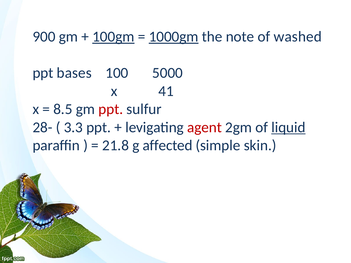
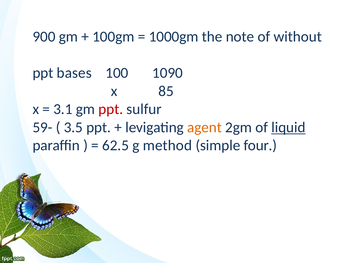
100gm underline: present -> none
1000gm underline: present -> none
washed: washed -> without
5000: 5000 -> 1090
41: 41 -> 85
8.5: 8.5 -> 3.1
28-: 28- -> 59-
3.3: 3.3 -> 3.5
agent colour: red -> orange
21.8: 21.8 -> 62.5
affected: affected -> method
skin: skin -> four
